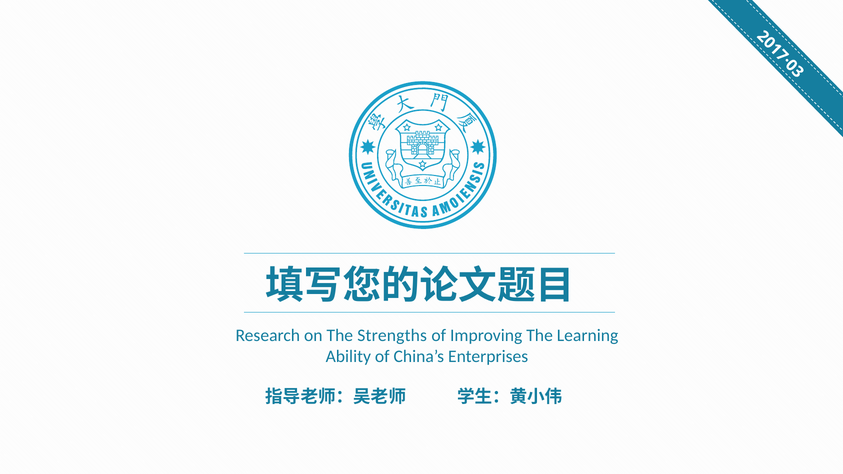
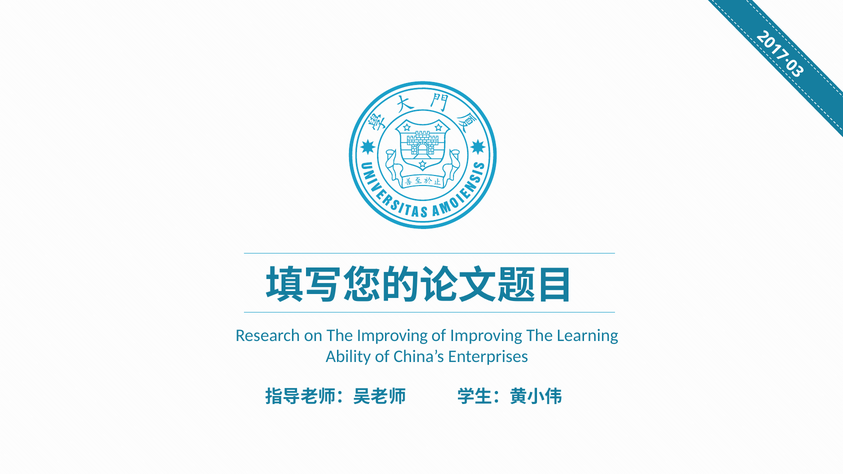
The Strengths: Strengths -> Improving
